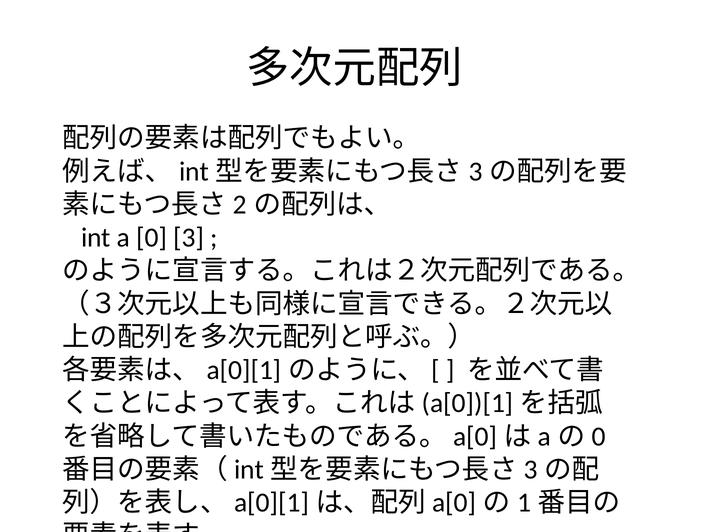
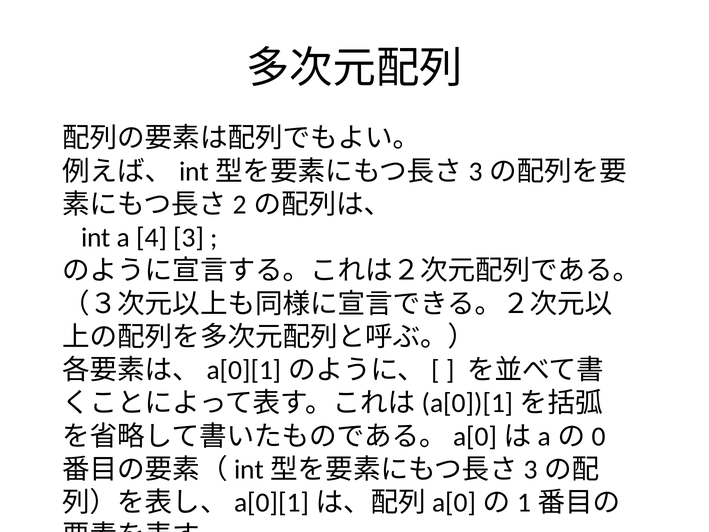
0: 0 -> 4
